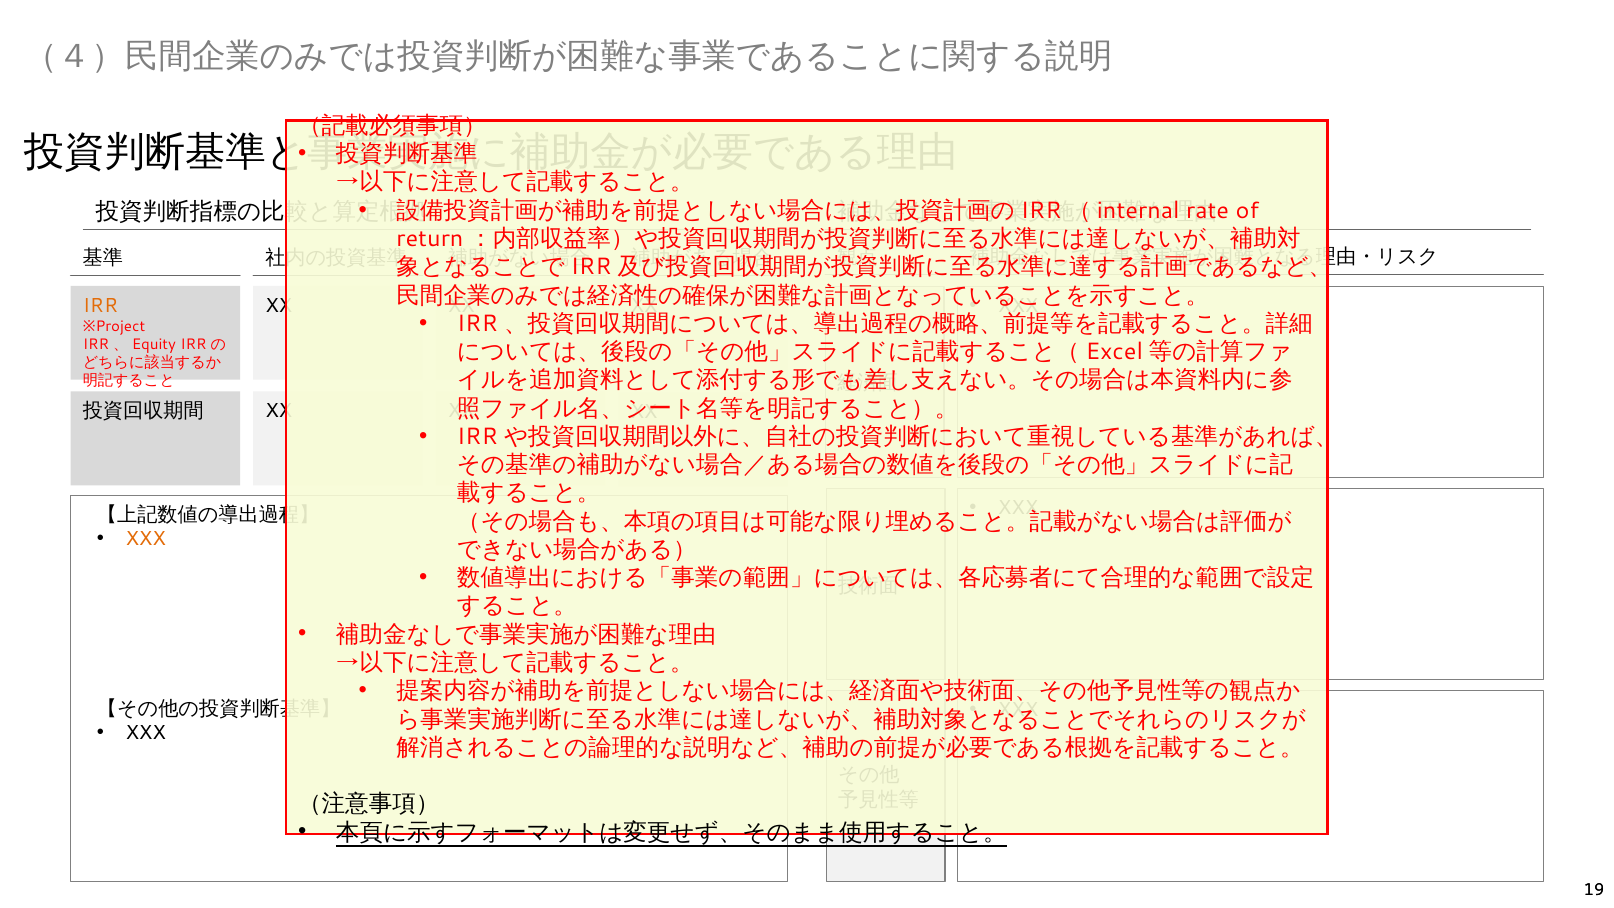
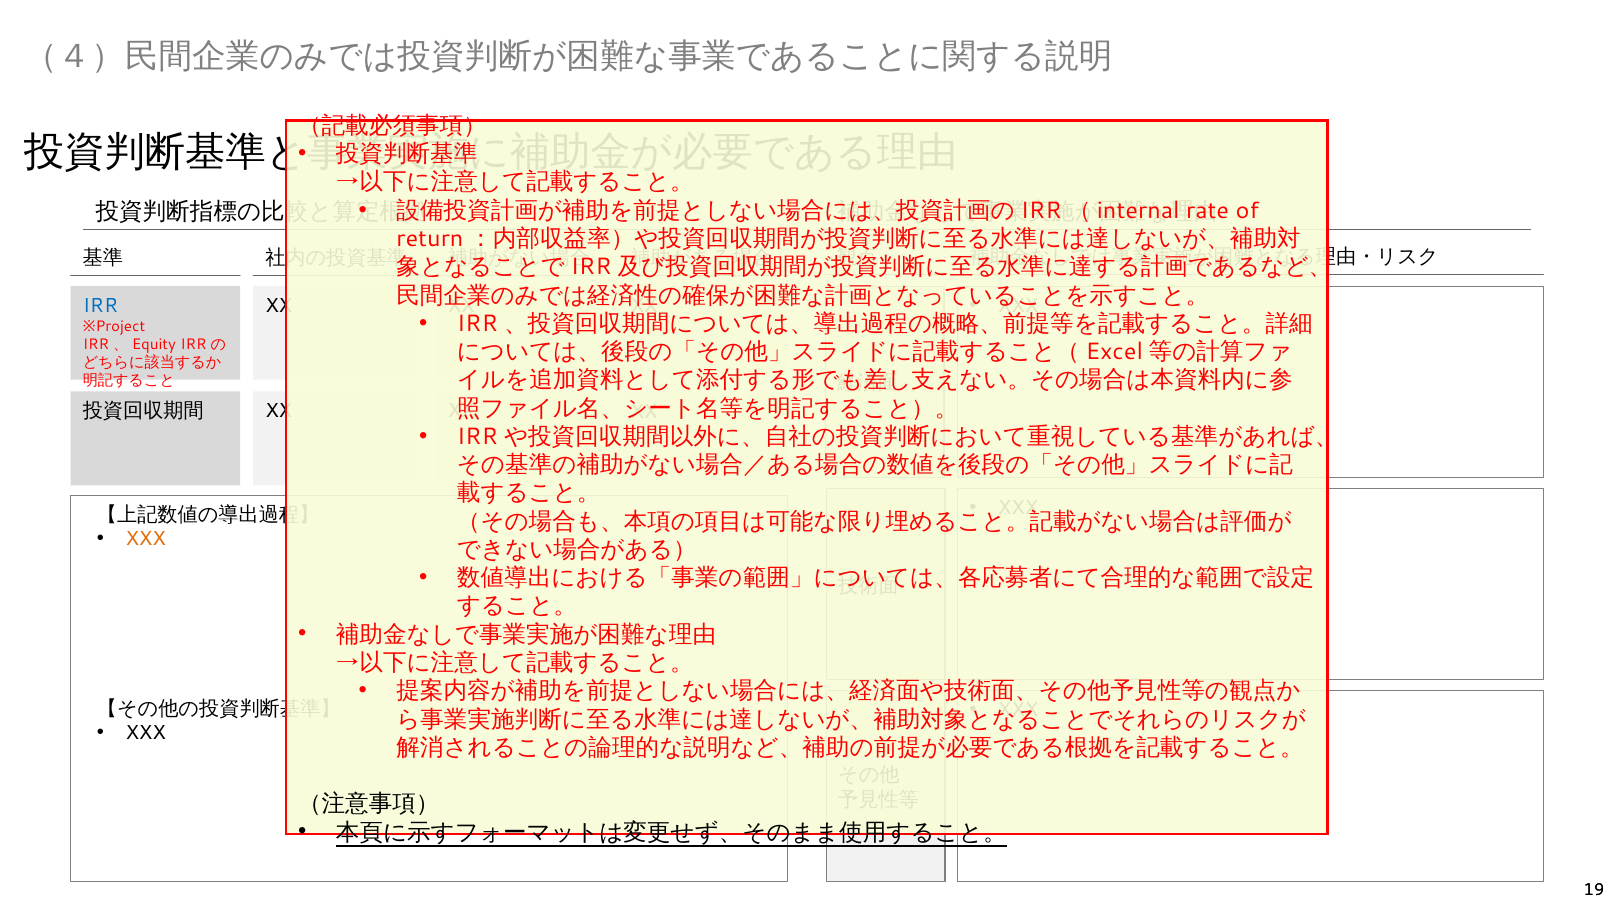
IRR colour: orange -> blue
